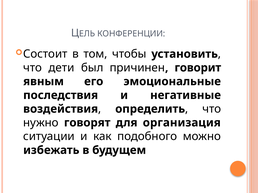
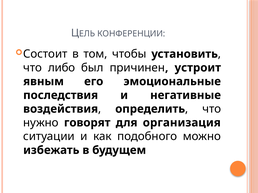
дети: дети -> либо
говорит: говорит -> устроит
